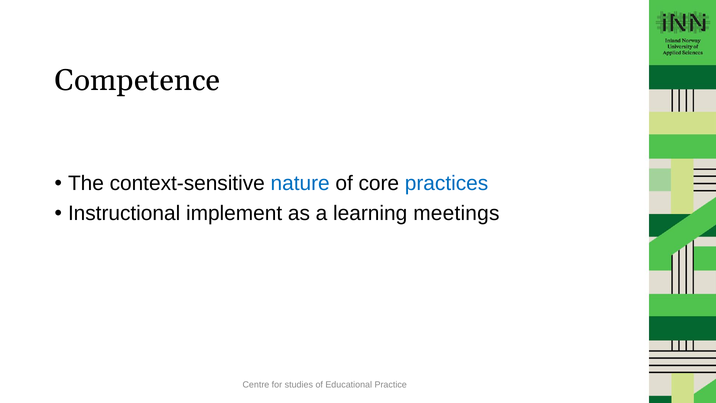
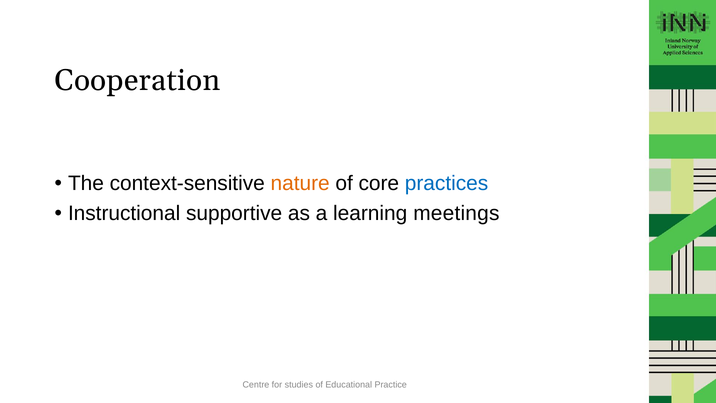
Competence: Competence -> Cooperation
nature colour: blue -> orange
implement: implement -> supportive
